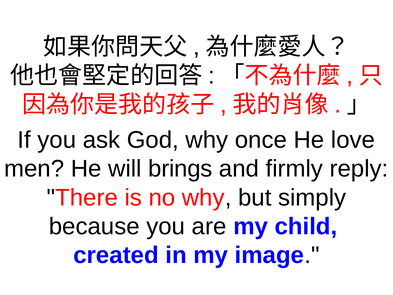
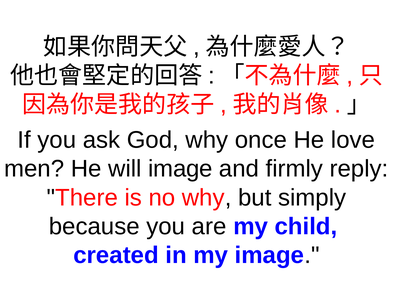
will brings: brings -> image
